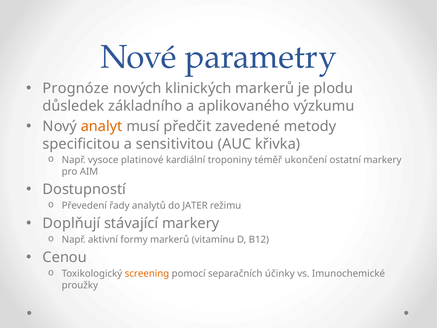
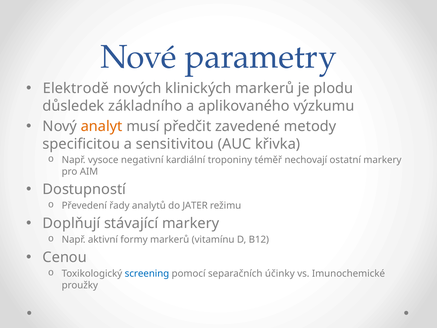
Prognóze: Prognóze -> Elektrodě
platinové: platinové -> negativní
ukončení: ukončení -> nechovají
screening colour: orange -> blue
